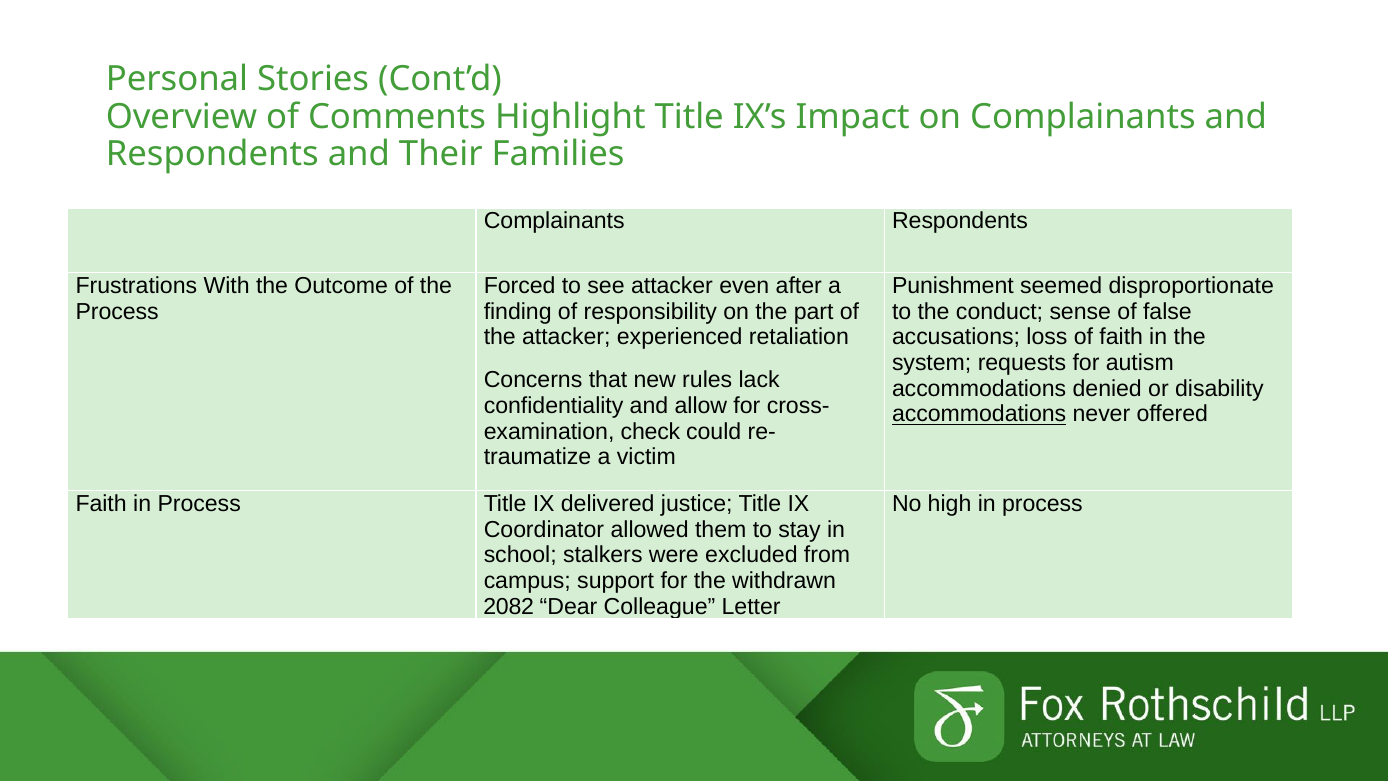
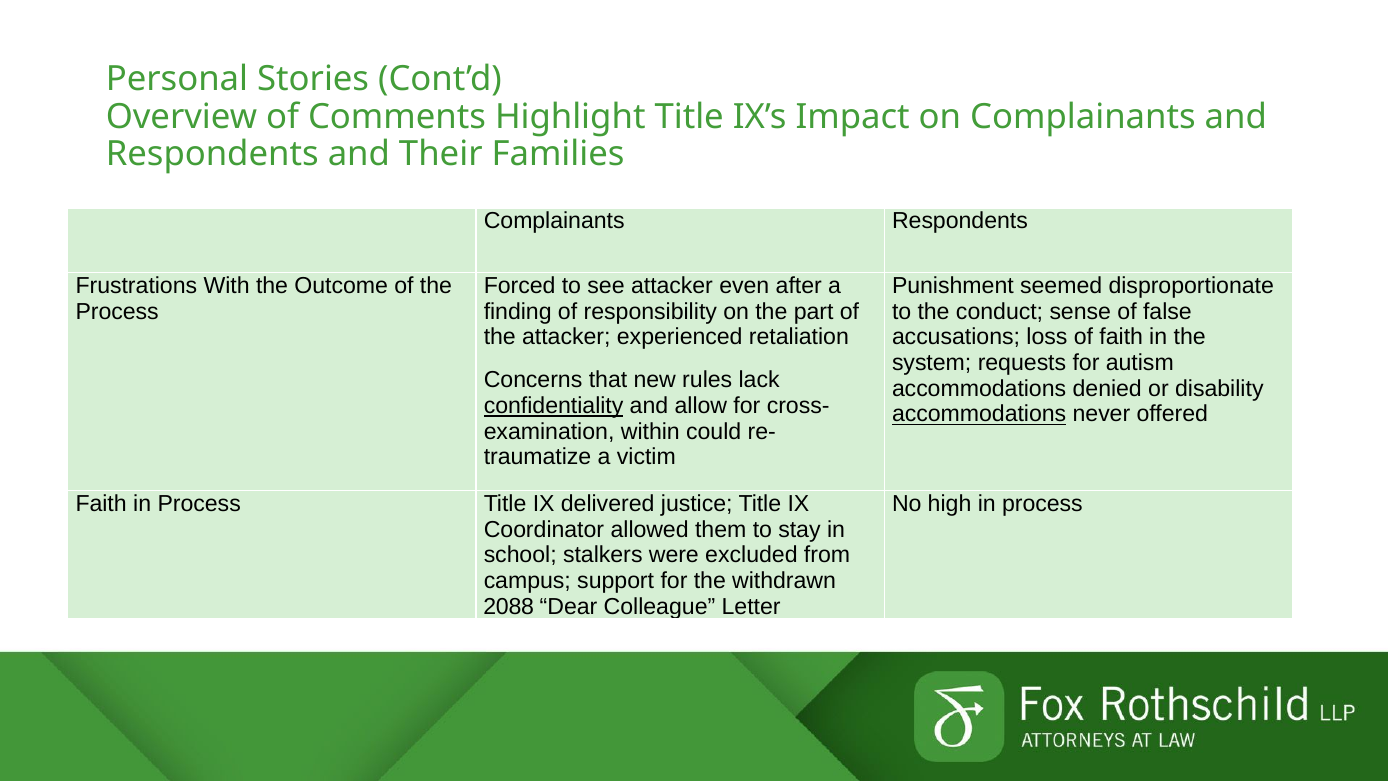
confidentiality underline: none -> present
check: check -> within
2082: 2082 -> 2088
